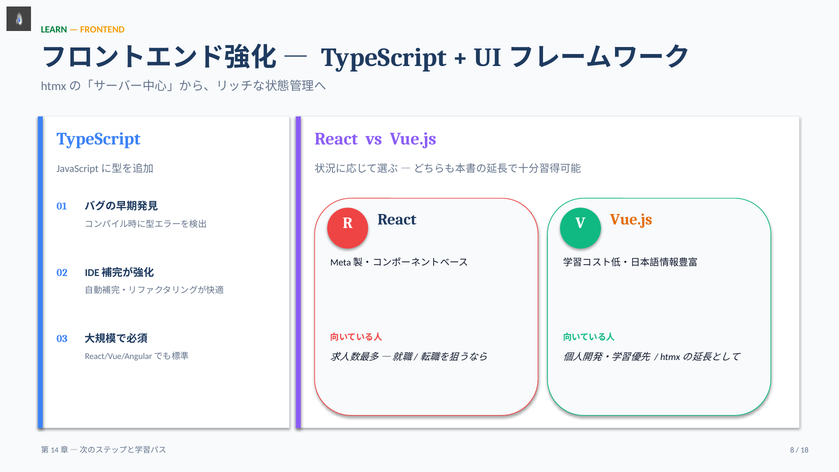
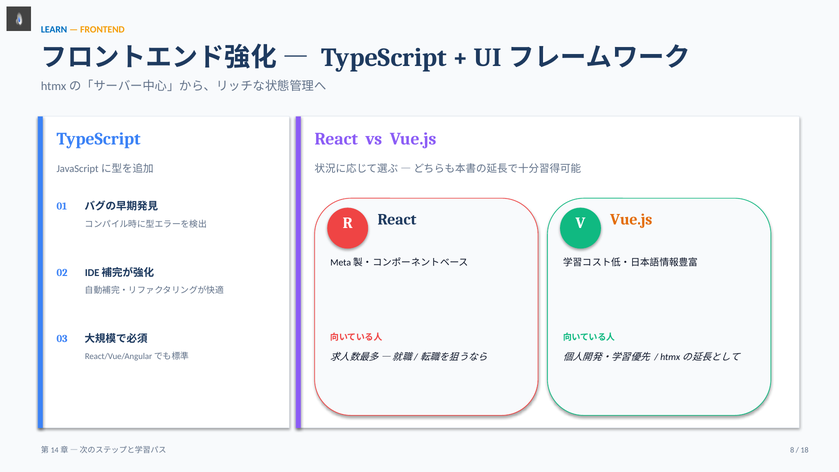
LEARN colour: green -> blue
